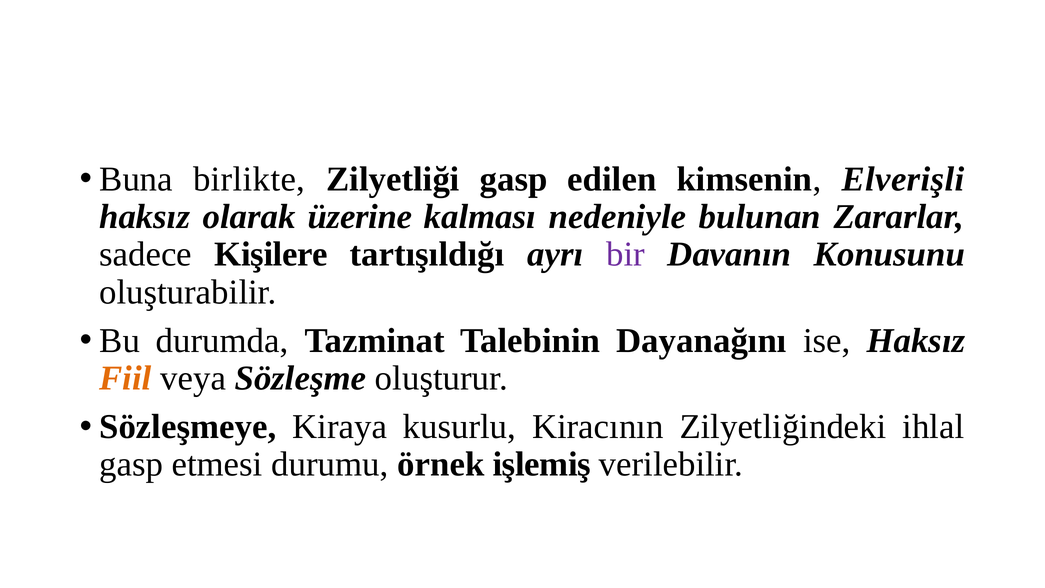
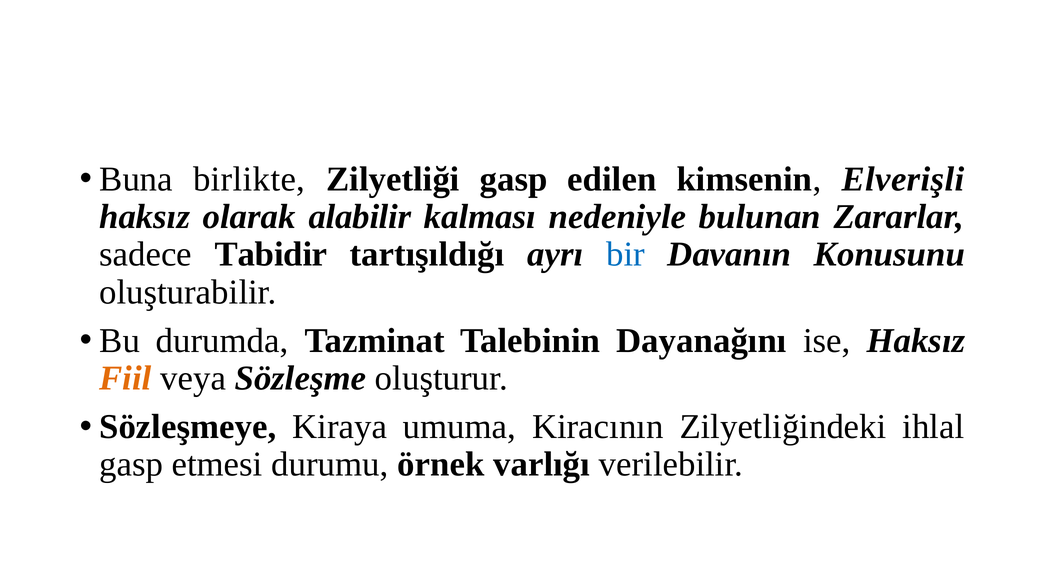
üzerine: üzerine -> alabilir
Kişilere: Kişilere -> Tabidir
bir colour: purple -> blue
kusurlu: kusurlu -> umuma
işlemiş: işlemiş -> varlığı
